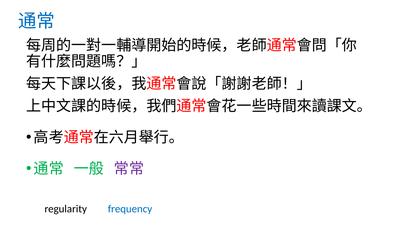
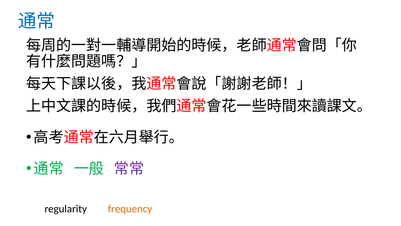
frequency colour: blue -> orange
